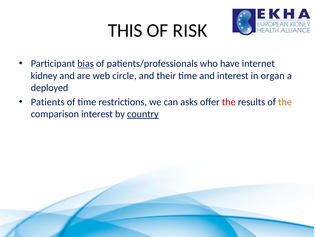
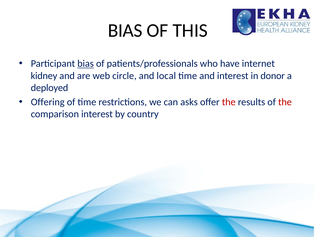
THIS at (125, 31): THIS -> BIAS
RISK: RISK -> THIS
their: their -> local
organ: organ -> donor
Patients: Patients -> Offering
the at (285, 102) colour: orange -> red
country underline: present -> none
